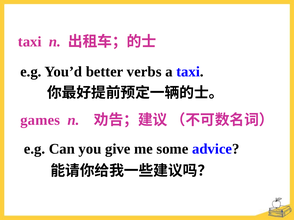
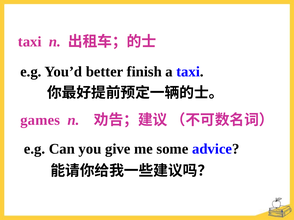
verbs: verbs -> finish
